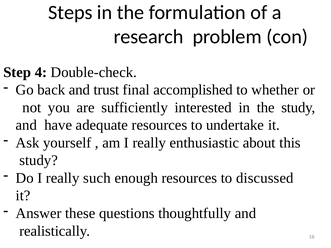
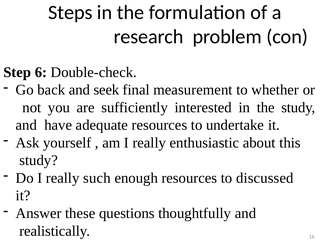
4: 4 -> 6
trust: trust -> seek
accomplished: accomplished -> measurement
